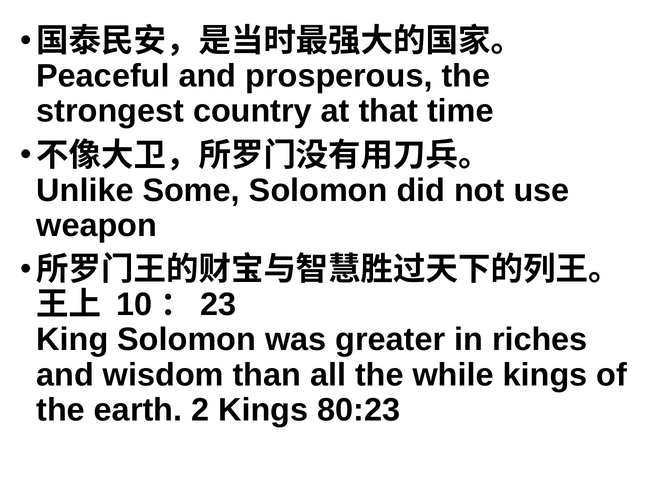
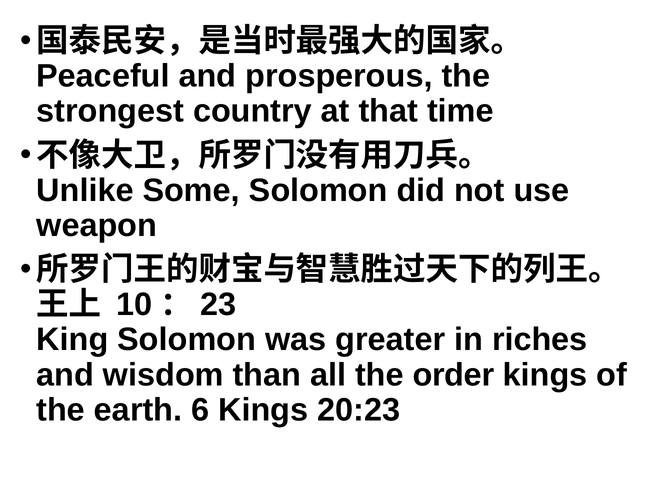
while: while -> order
2: 2 -> 6
80:23: 80:23 -> 20:23
